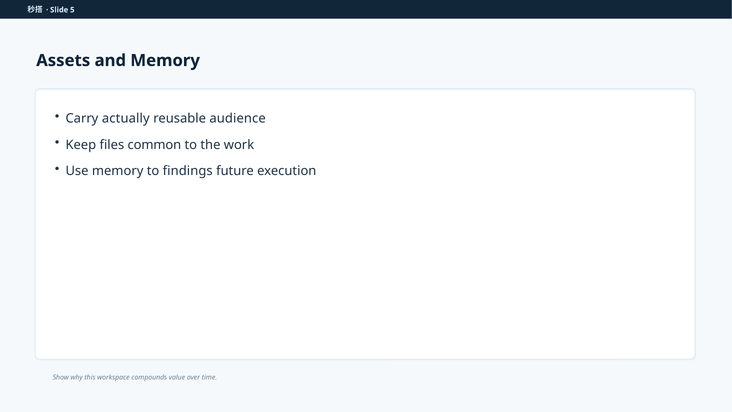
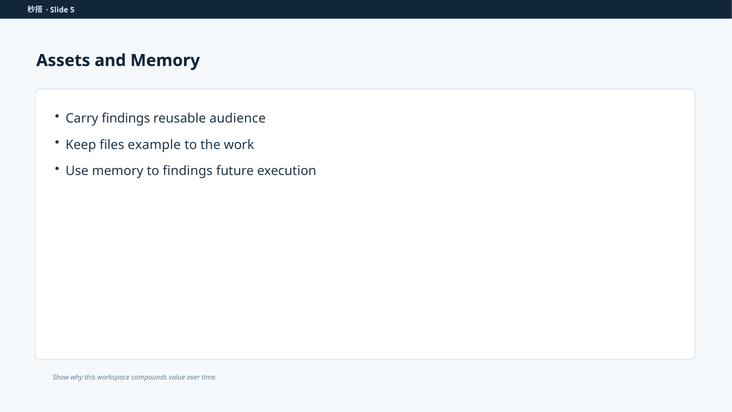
Carry actually: actually -> findings
common: common -> example
